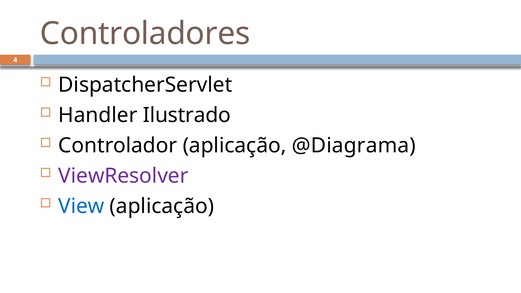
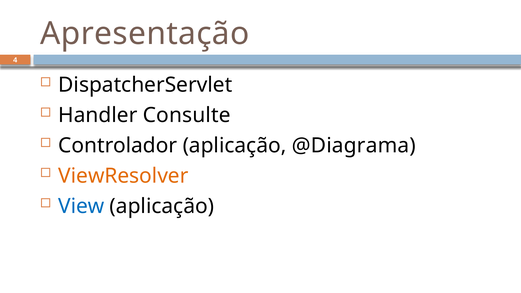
Controladores: Controladores -> Apresentação
Ilustrado: Ilustrado -> Consulte
ViewResolver colour: purple -> orange
